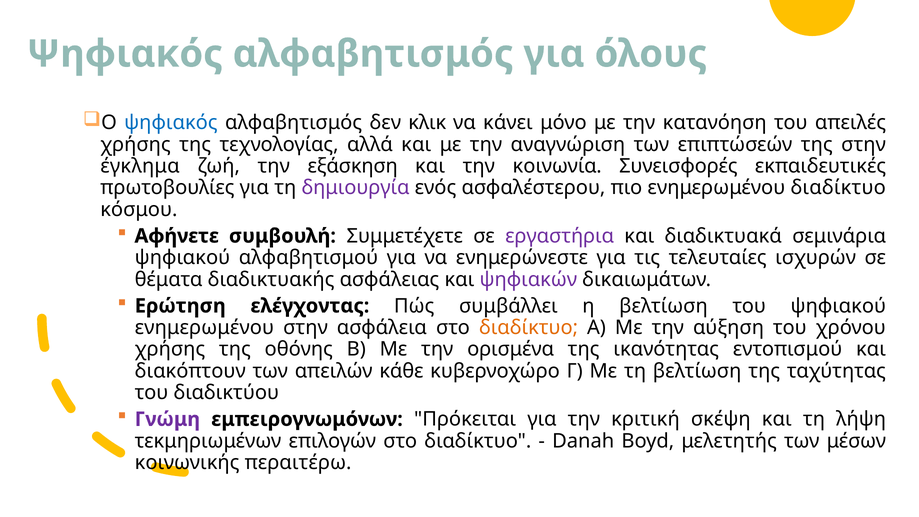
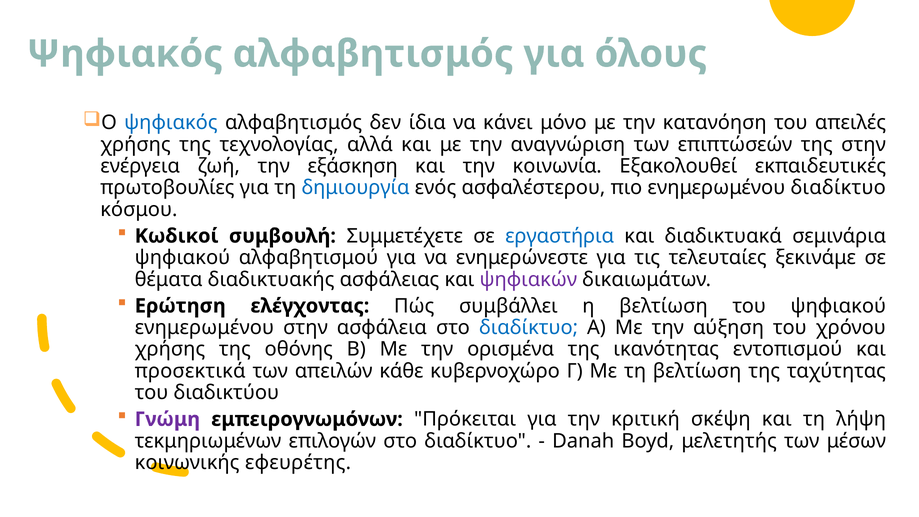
κλικ: κλικ -> ίδια
έγκλημα: έγκλημα -> ενέργεια
Συνεισφορές: Συνεισφορές -> Εξακολουθεί
δημιουργία colour: purple -> blue
Αφήνετε: Αφήνετε -> Κωδικοί
εργαστήρια colour: purple -> blue
ισχυρών: ισχυρών -> ξεκινάμε
διαδίκτυο at (529, 328) colour: orange -> blue
διακόπτουν: διακόπτουν -> προσεκτικά
περαιτέρω: περαιτέρω -> εφευρέτης
